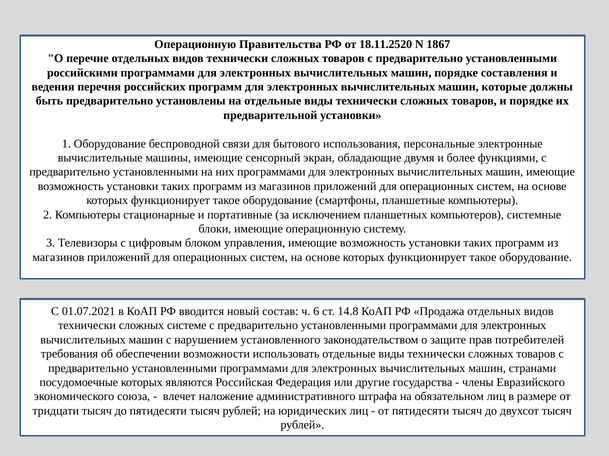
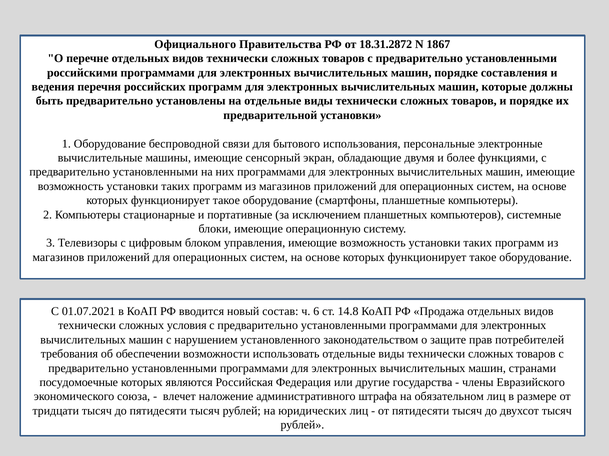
Операционную at (195, 44): Операционную -> Официального
18.11.2520: 18.11.2520 -> 18.31.2872
системе: системе -> условия
